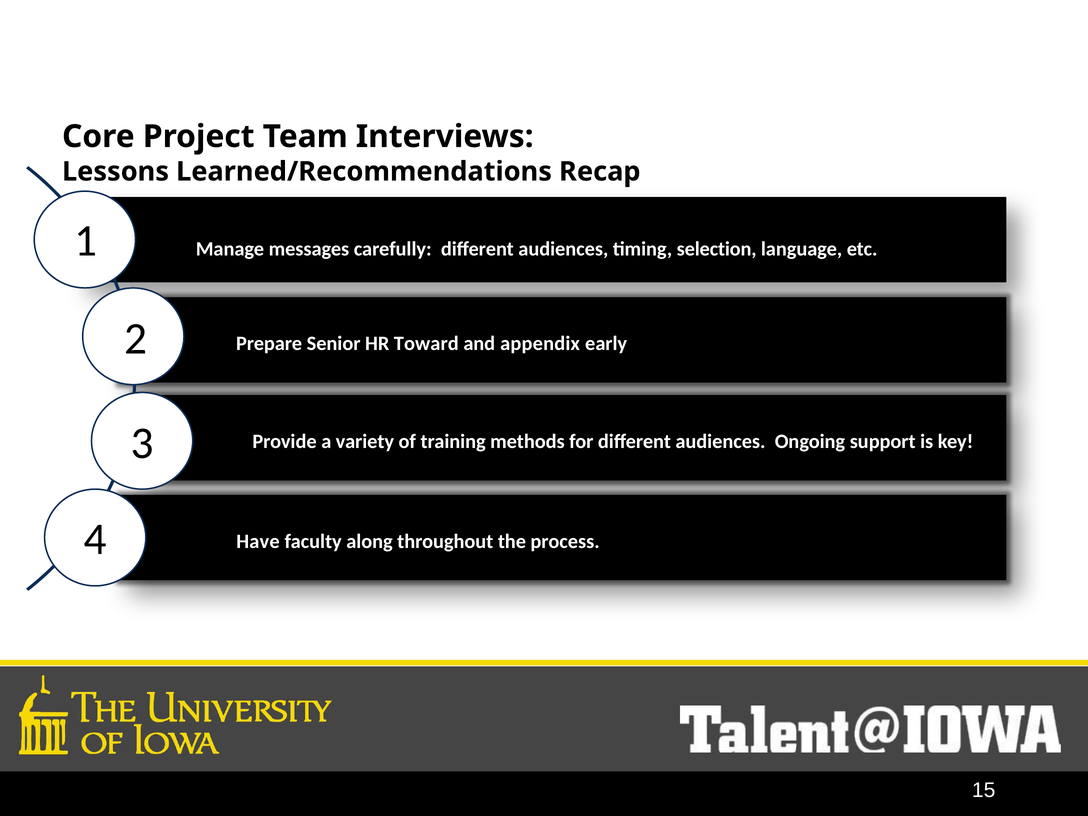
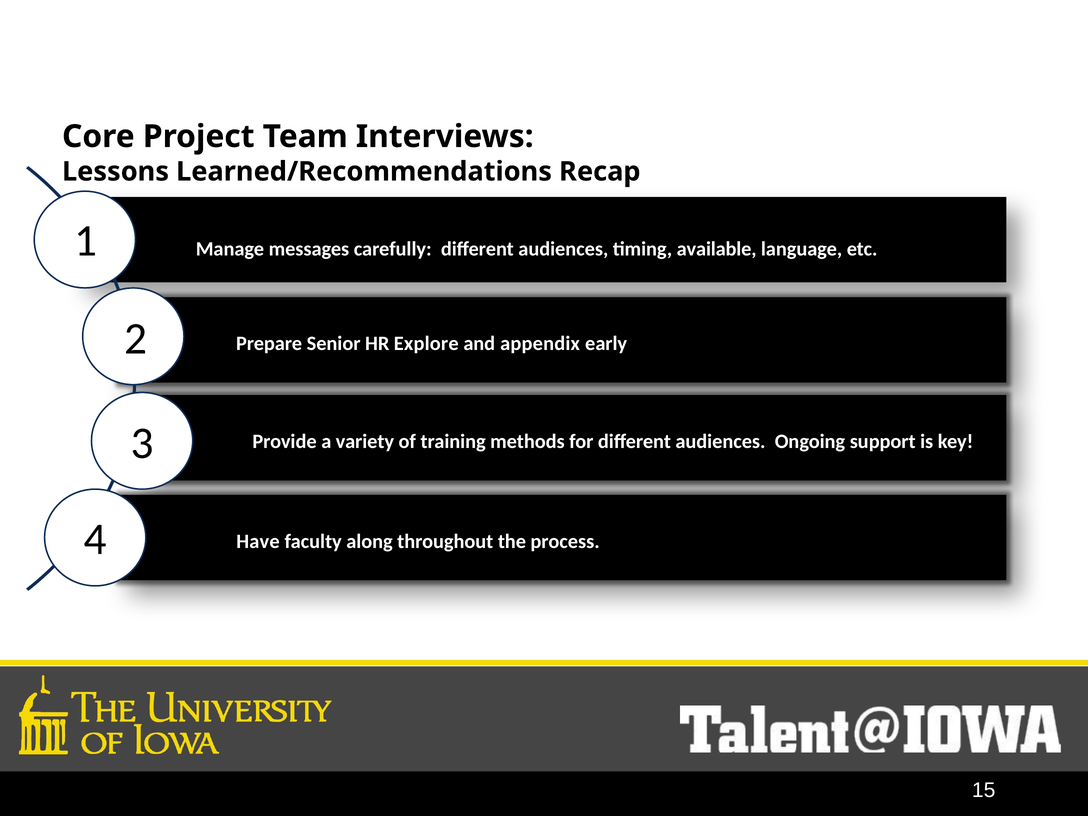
selection: selection -> available
Toward: Toward -> Explore
